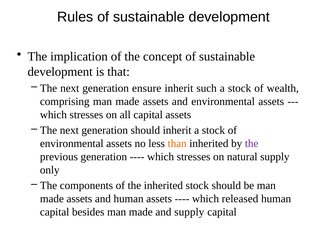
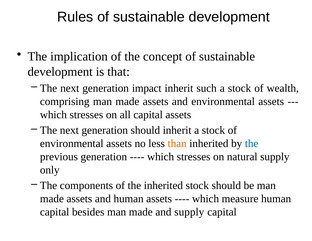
ensure: ensure -> impact
the at (252, 143) colour: purple -> blue
released: released -> measure
